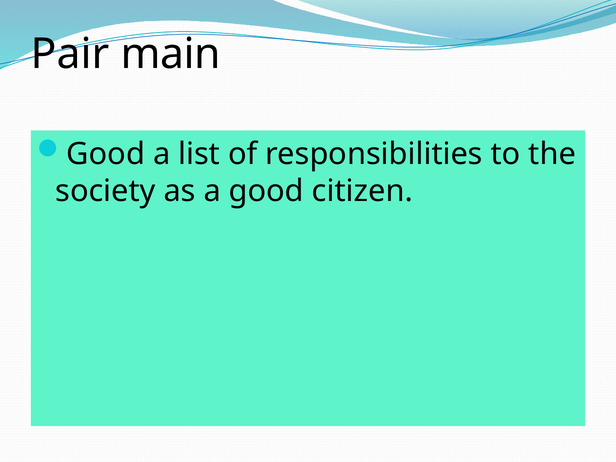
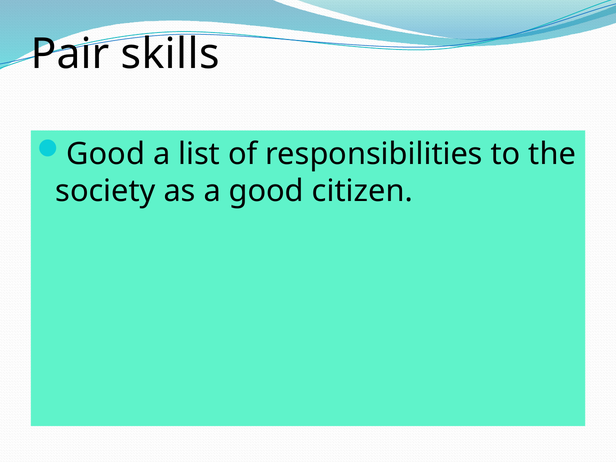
main: main -> skills
